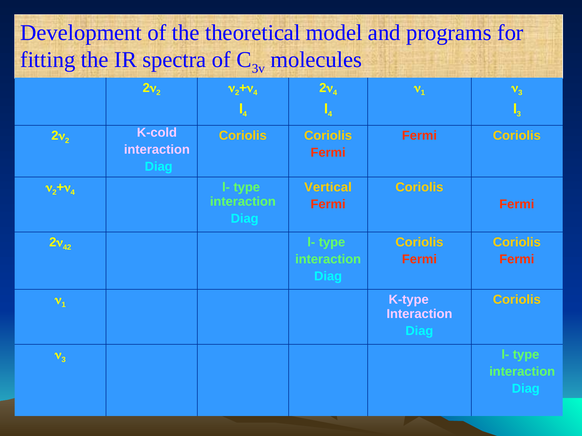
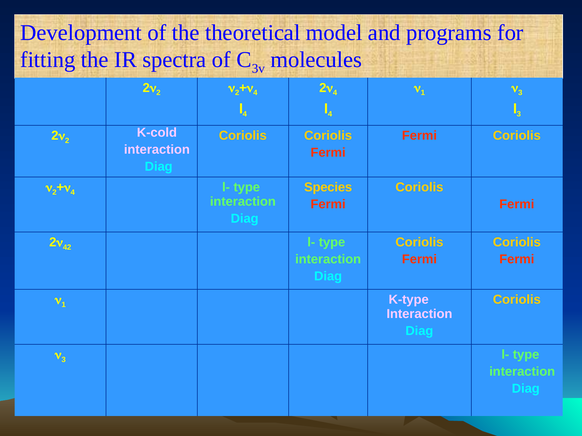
Vertical: Vertical -> Species
